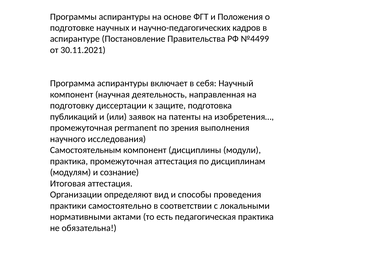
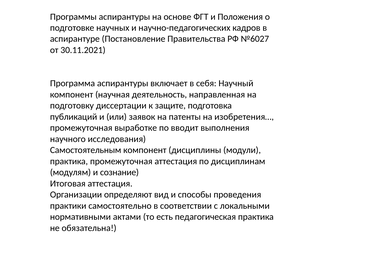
№4499: №4499 -> №6027
permanent: permanent -> выработке
зрения: зрения -> вводит
